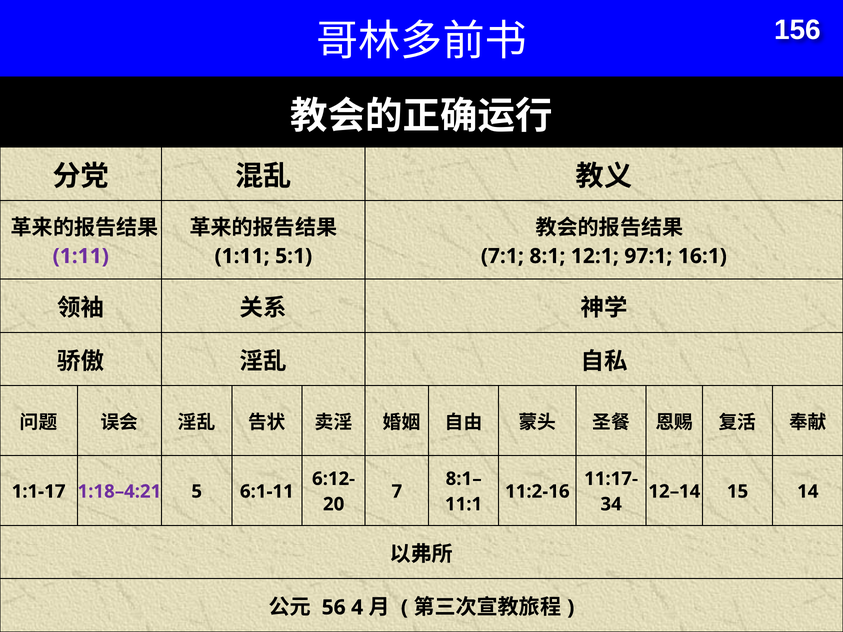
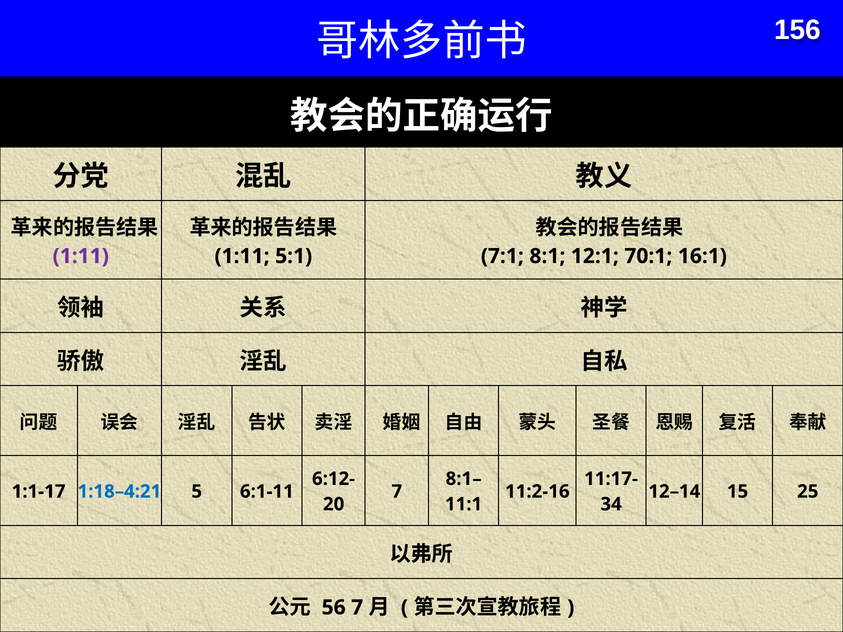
97:1: 97:1 -> 70:1
1:18–4:21 colour: purple -> blue
14: 14 -> 25
56 4: 4 -> 7
